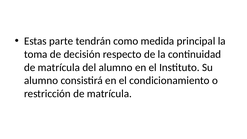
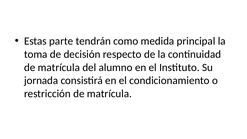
alumno at (41, 81): alumno -> jornada
